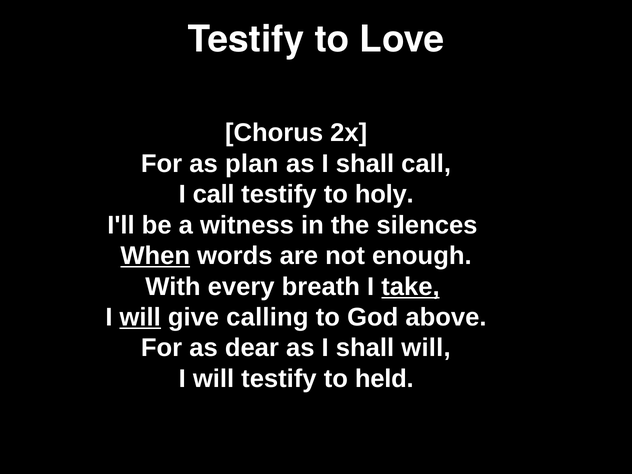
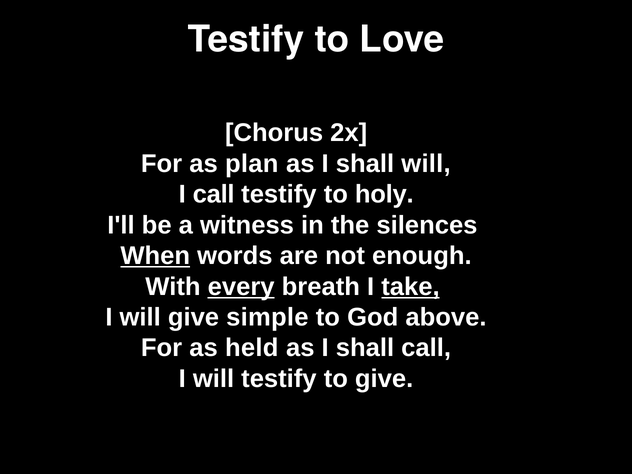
shall call: call -> will
every underline: none -> present
will at (140, 317) underline: present -> none
calling: calling -> simple
dear: dear -> held
shall will: will -> call
to held: held -> give
